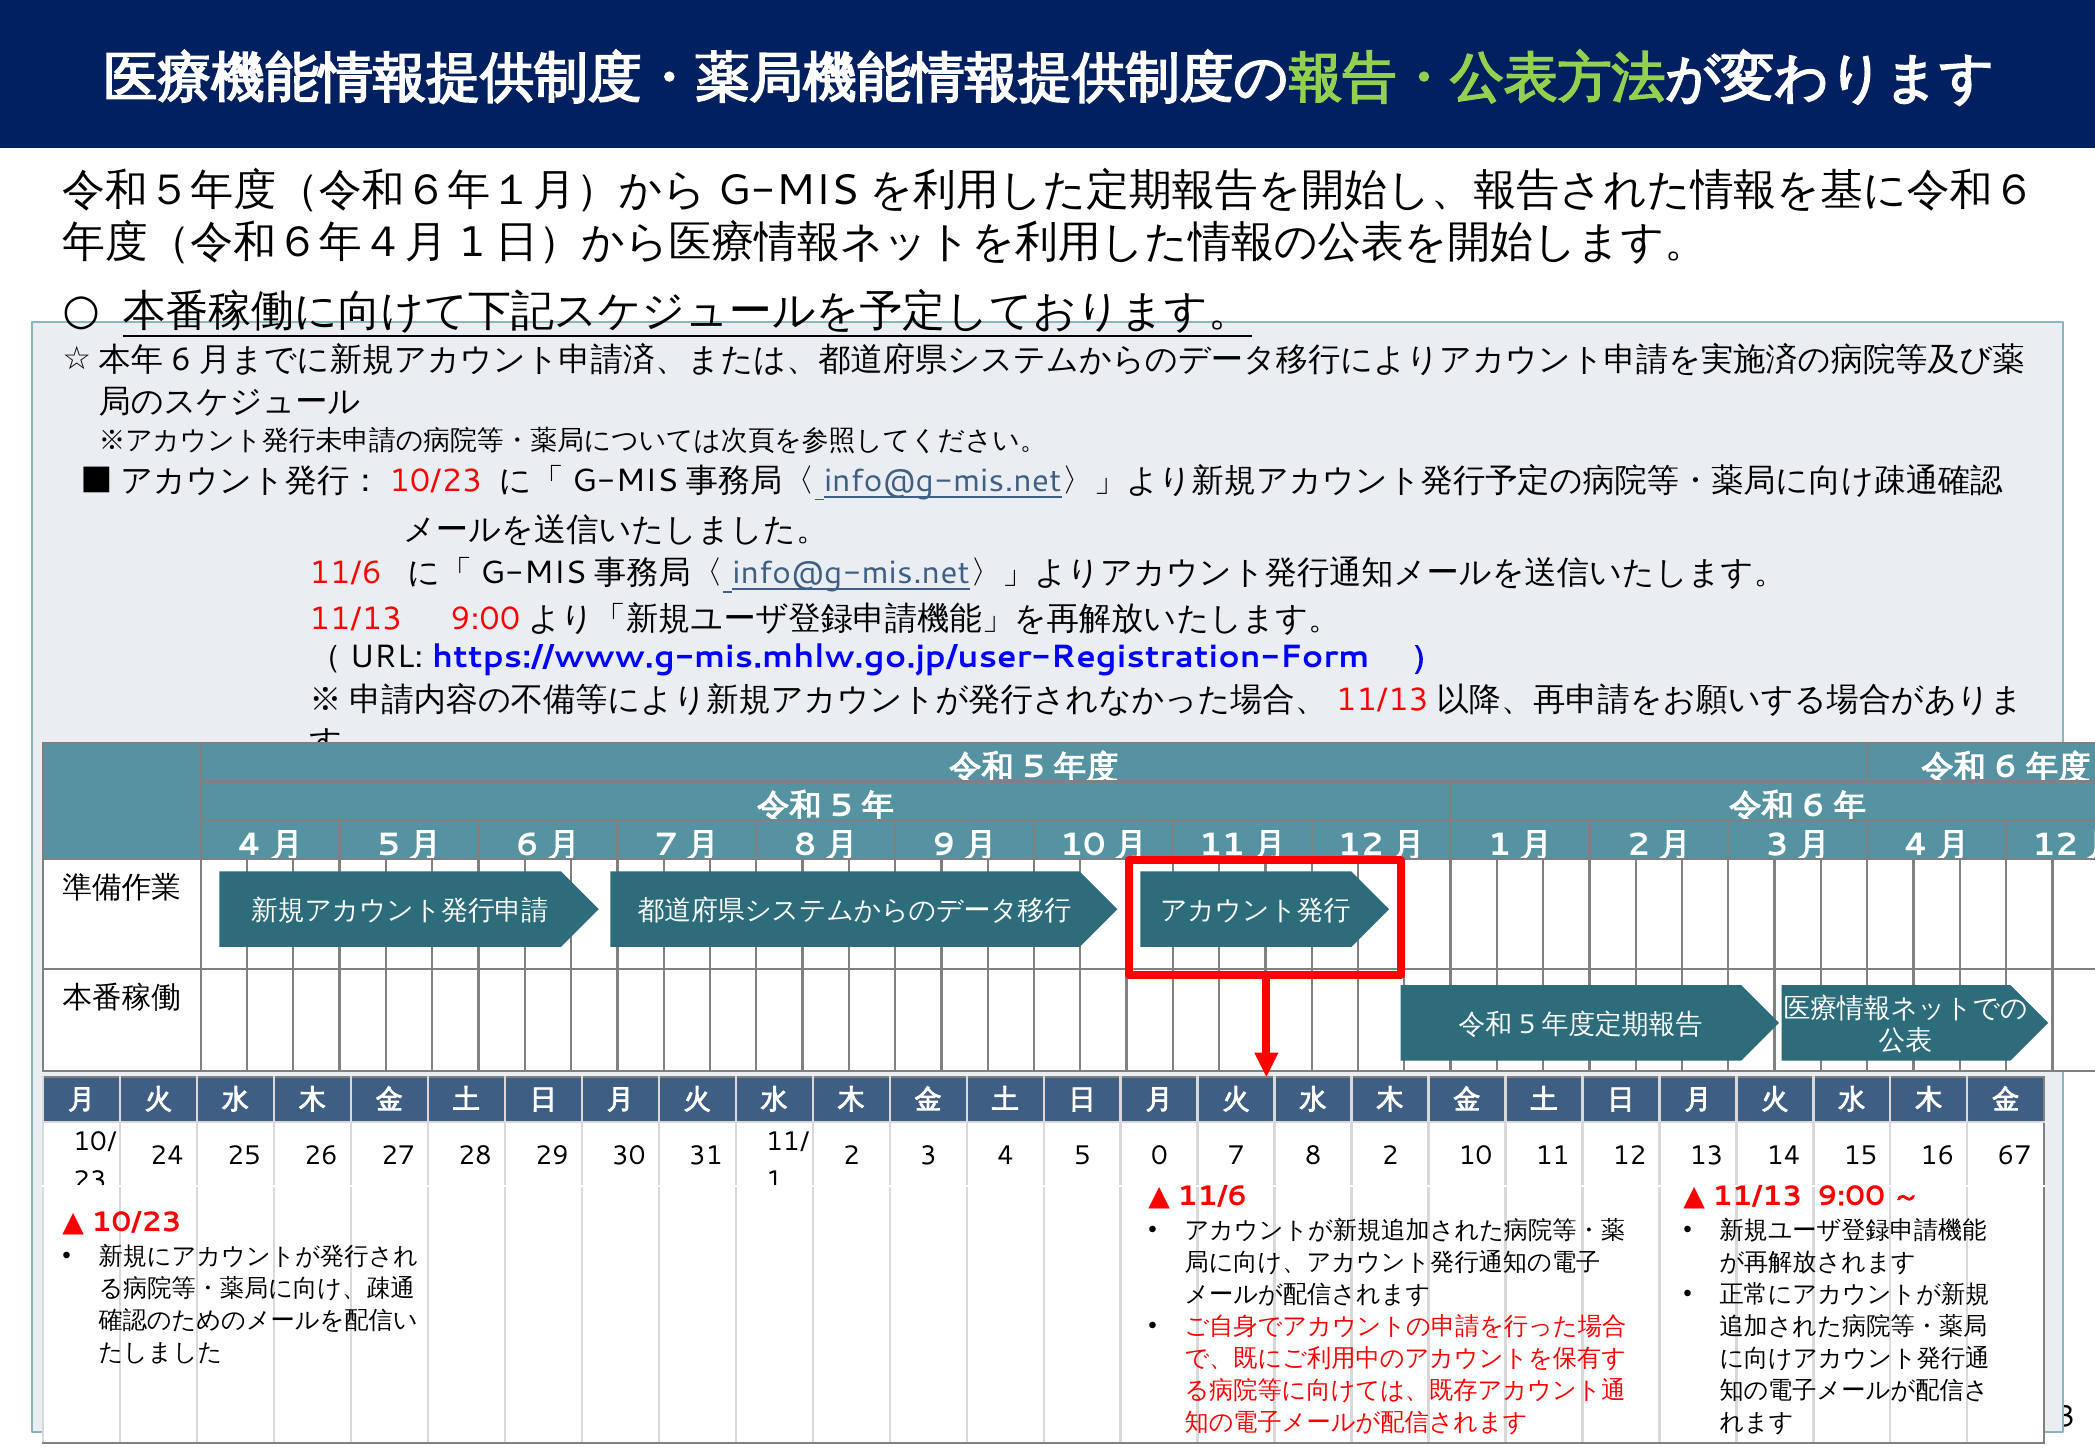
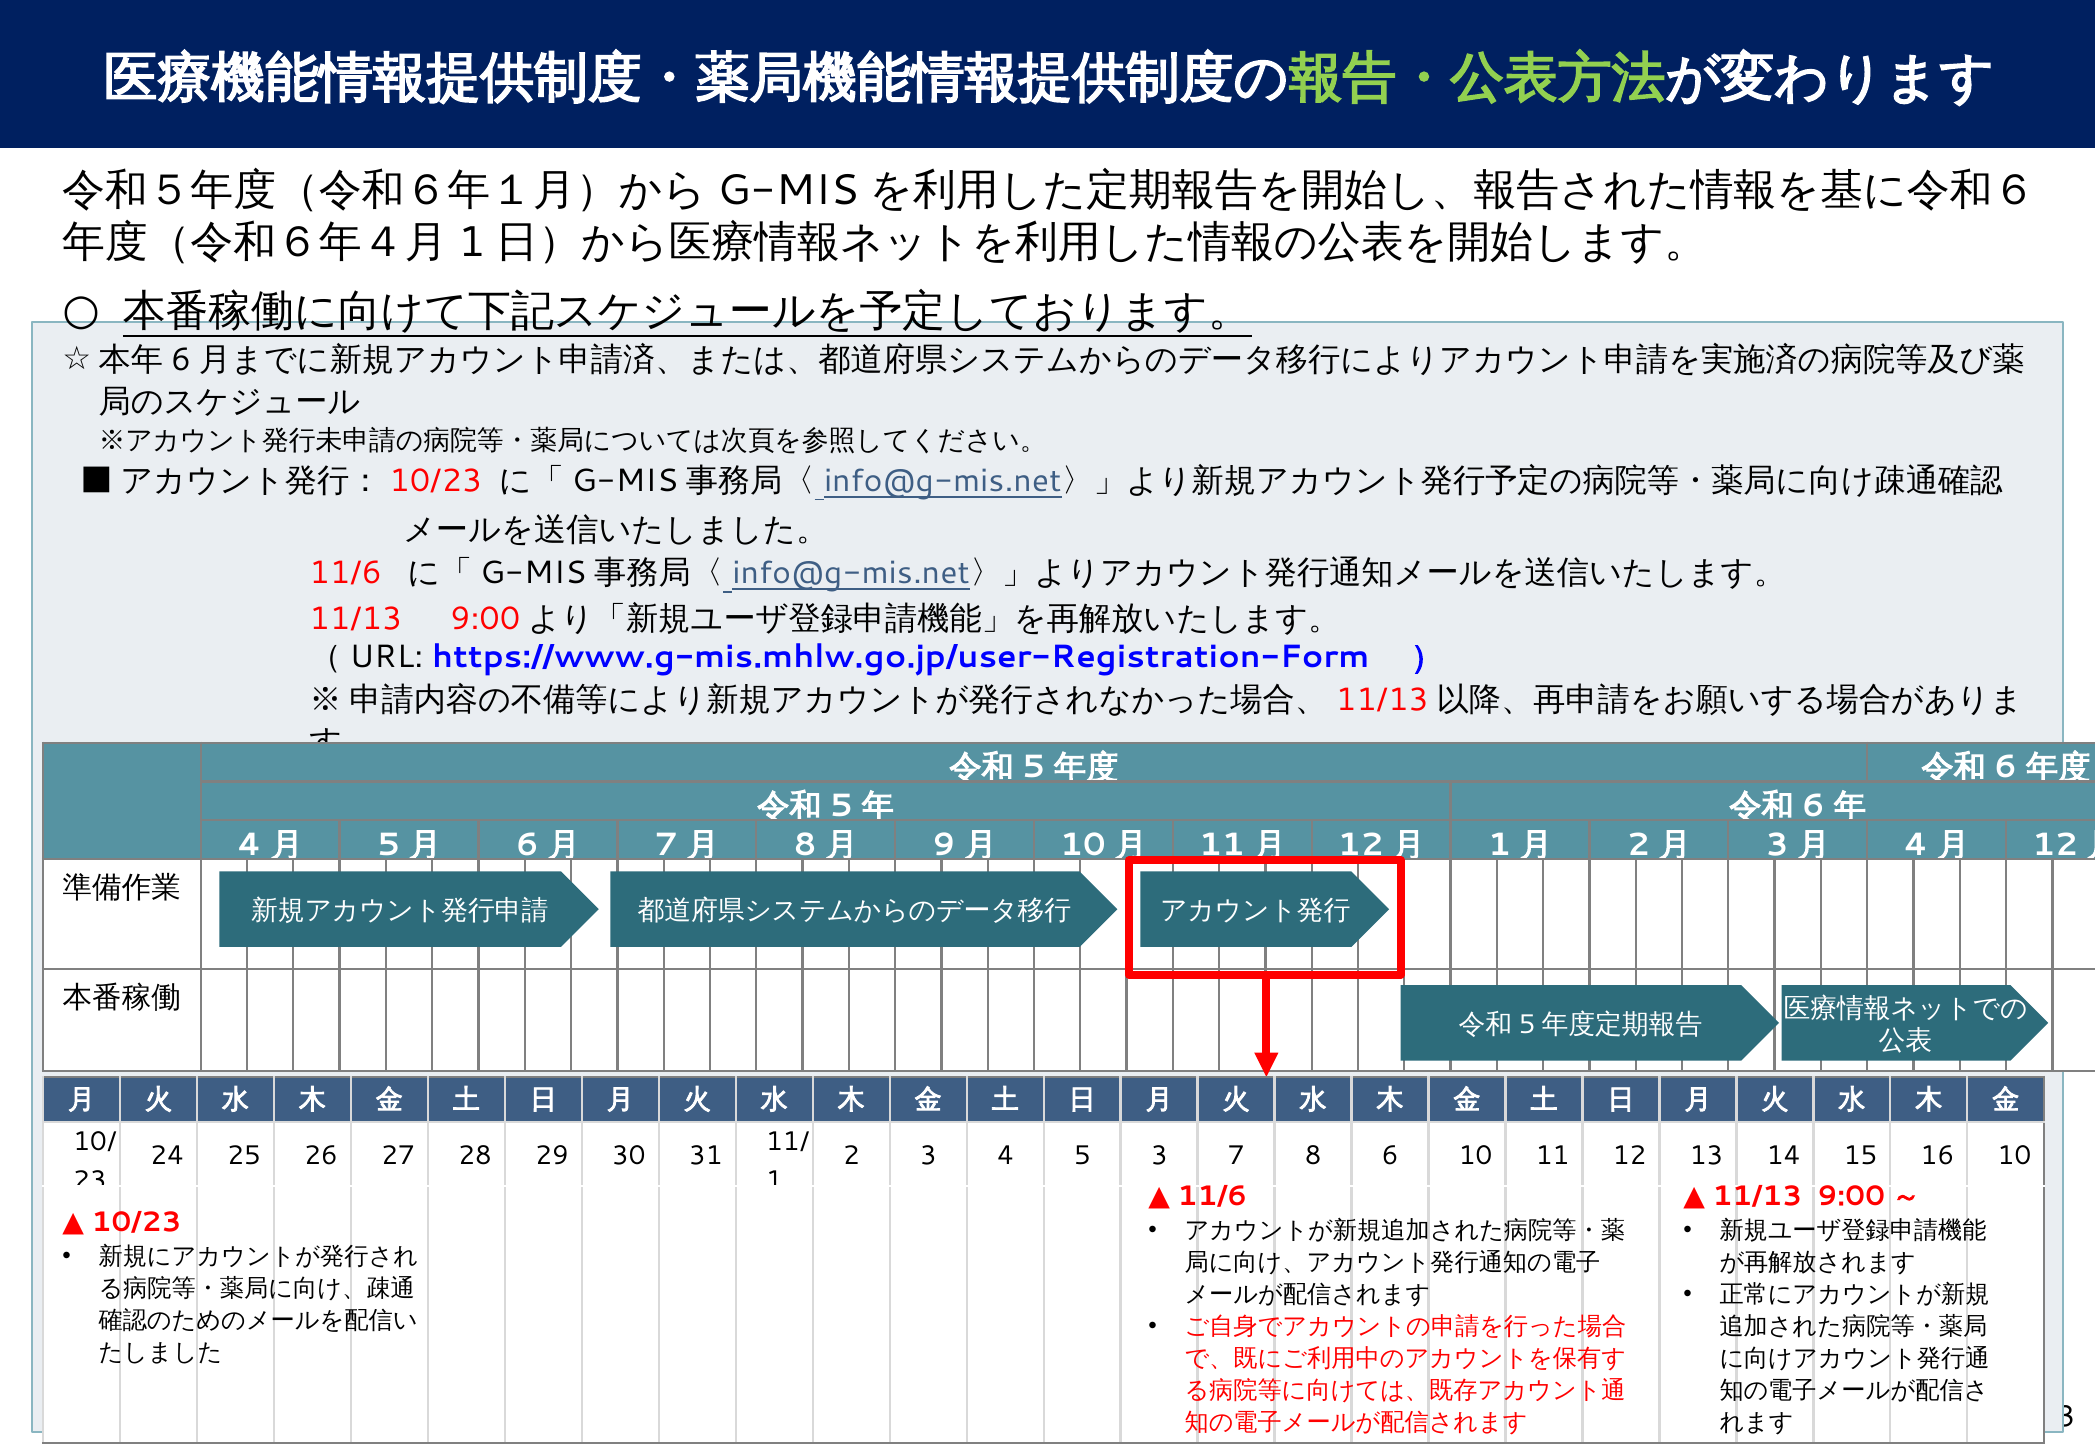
5 0: 0 -> 3
8 2: 2 -> 6
16 67: 67 -> 10
